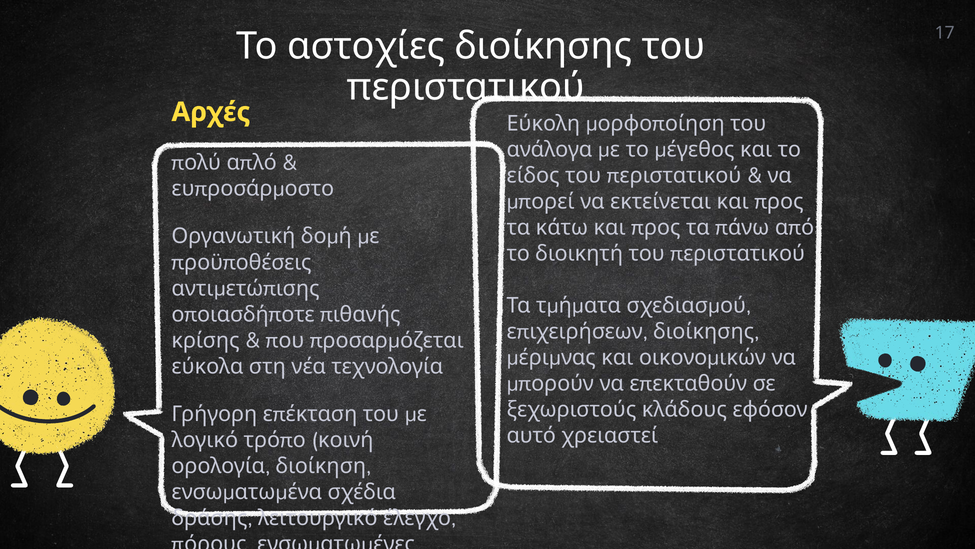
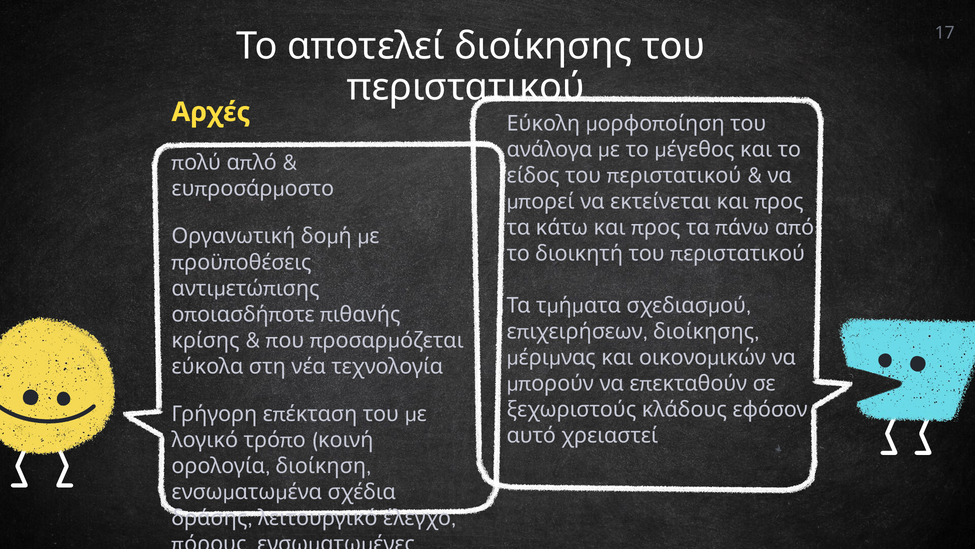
αστοχίες: αστοχίες -> αποτελεί
